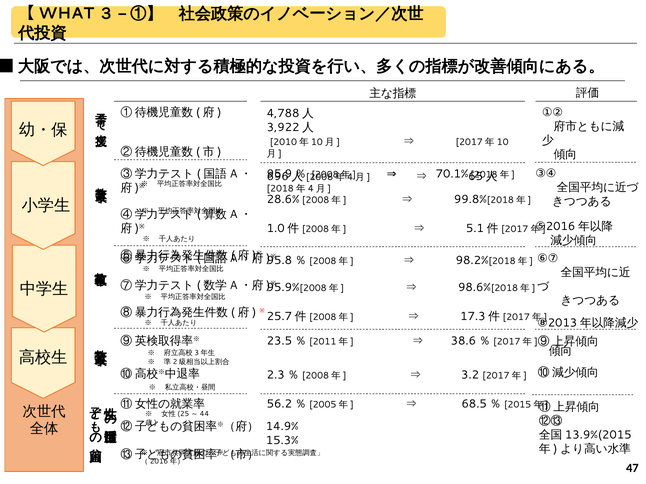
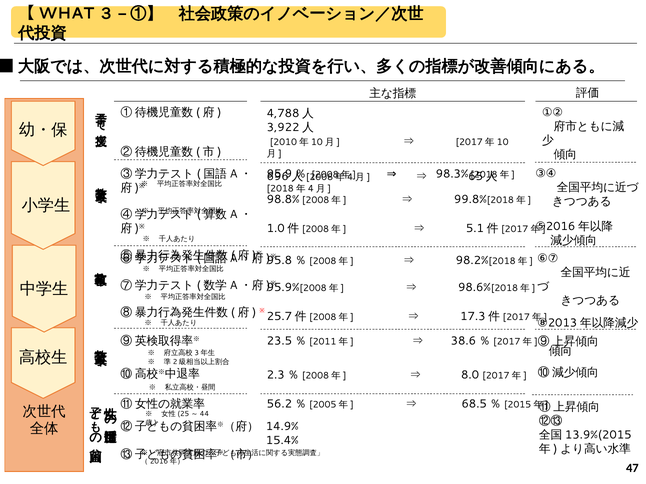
70.1%: 70.1% -> 98.3%
28.6%: 28.6% -> 98.8%
3.2: 3.2 -> 8.0
15.3%: 15.3% -> 15.4%
